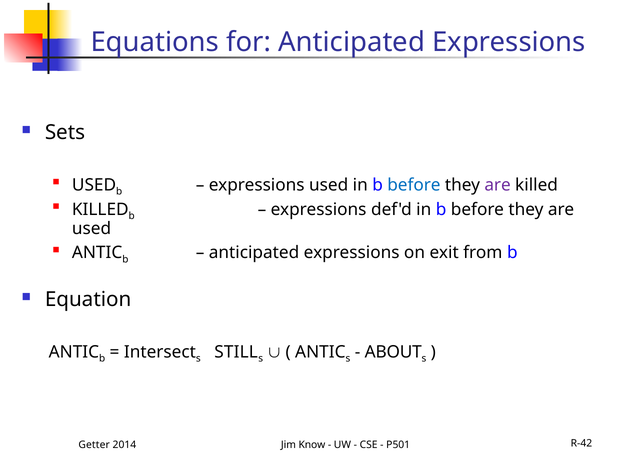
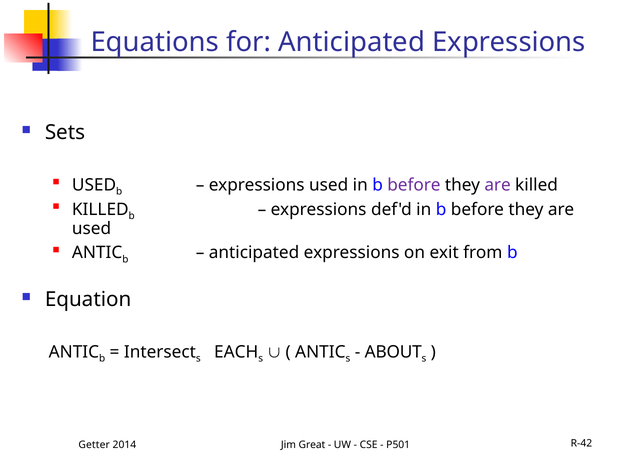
before at (414, 185) colour: blue -> purple
STILL: STILL -> EACH
Know: Know -> Great
